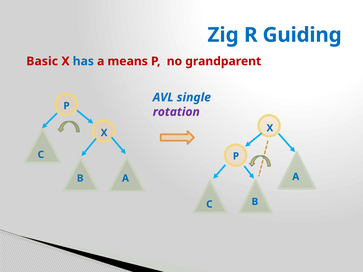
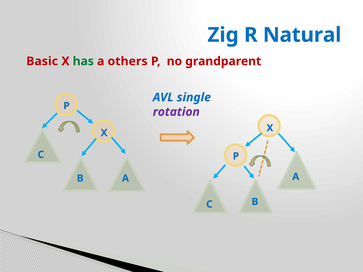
Guiding: Guiding -> Natural
has colour: blue -> green
means: means -> others
